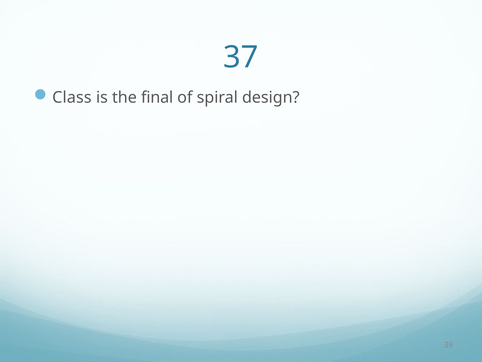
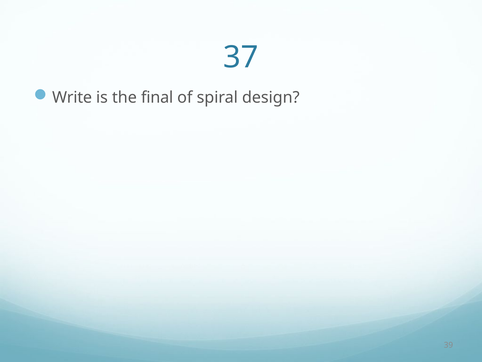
Class: Class -> Write
